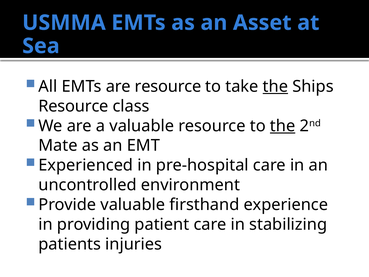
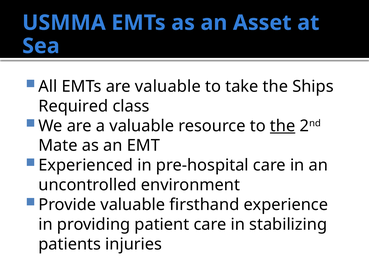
are resource: resource -> valuable
the at (275, 86) underline: present -> none
Resource at (73, 106): Resource -> Required
